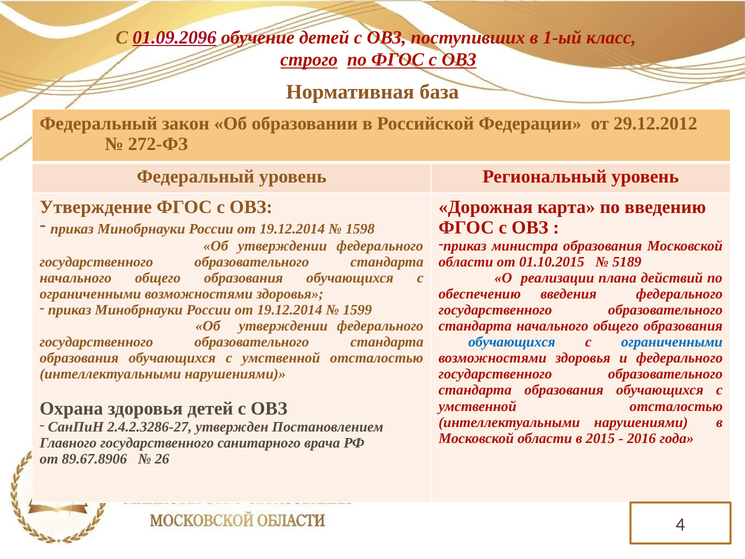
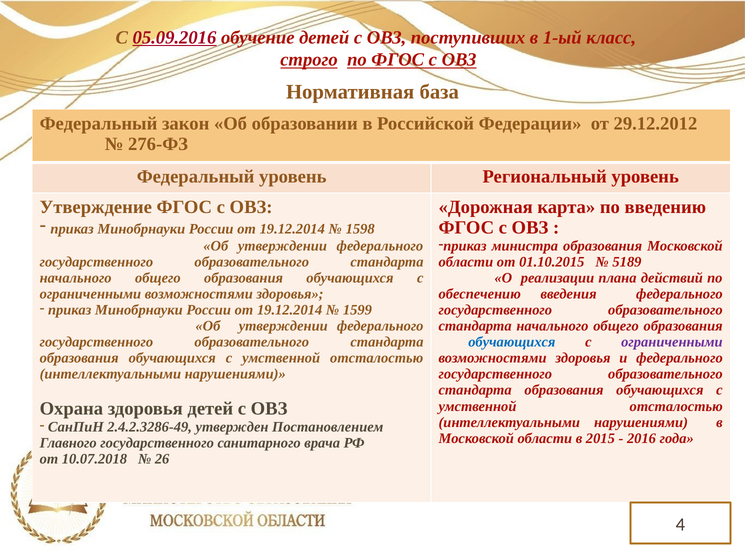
01.09.2096: 01.09.2096 -> 05.09.2016
272-ФЗ: 272-ФЗ -> 276-ФЗ
ограниченными at (672, 342) colour: blue -> purple
2.4.2.3286-27: 2.4.2.3286-27 -> 2.4.2.3286-49
89.67.8906: 89.67.8906 -> 10.07.2018
